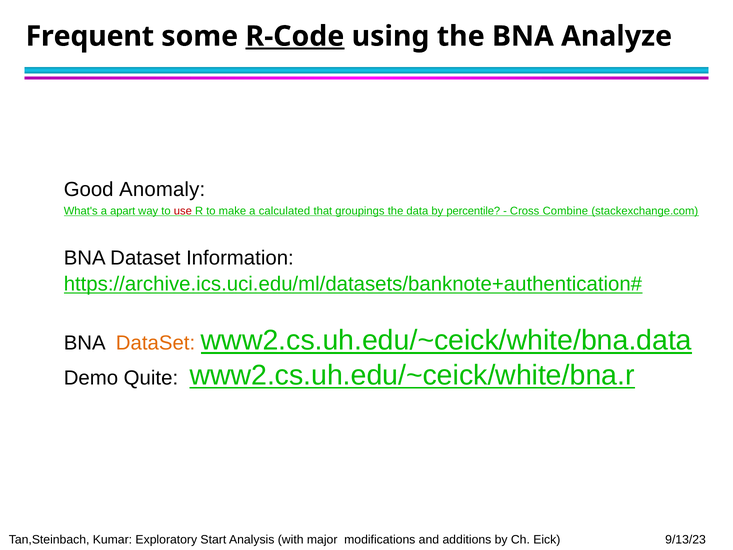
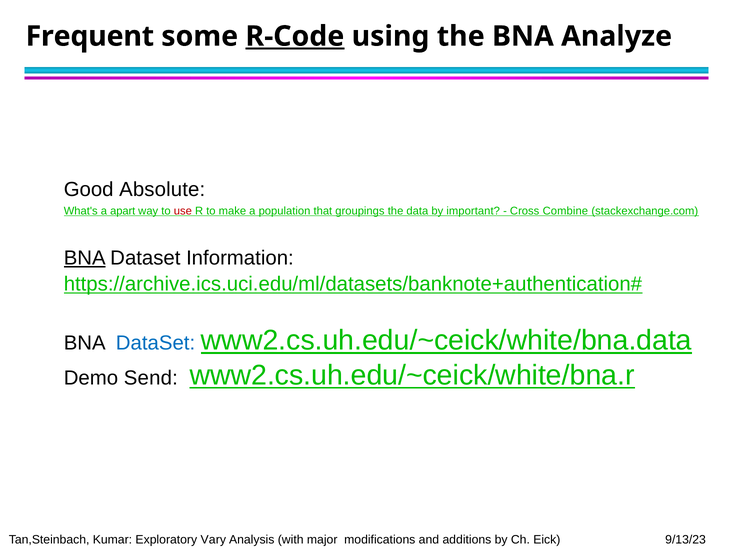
Anomaly: Anomaly -> Absolute
calculated: calculated -> population
percentile: percentile -> important
BNA at (85, 258) underline: none -> present
DataSet at (156, 343) colour: orange -> blue
Quite: Quite -> Send
Start: Start -> Vary
